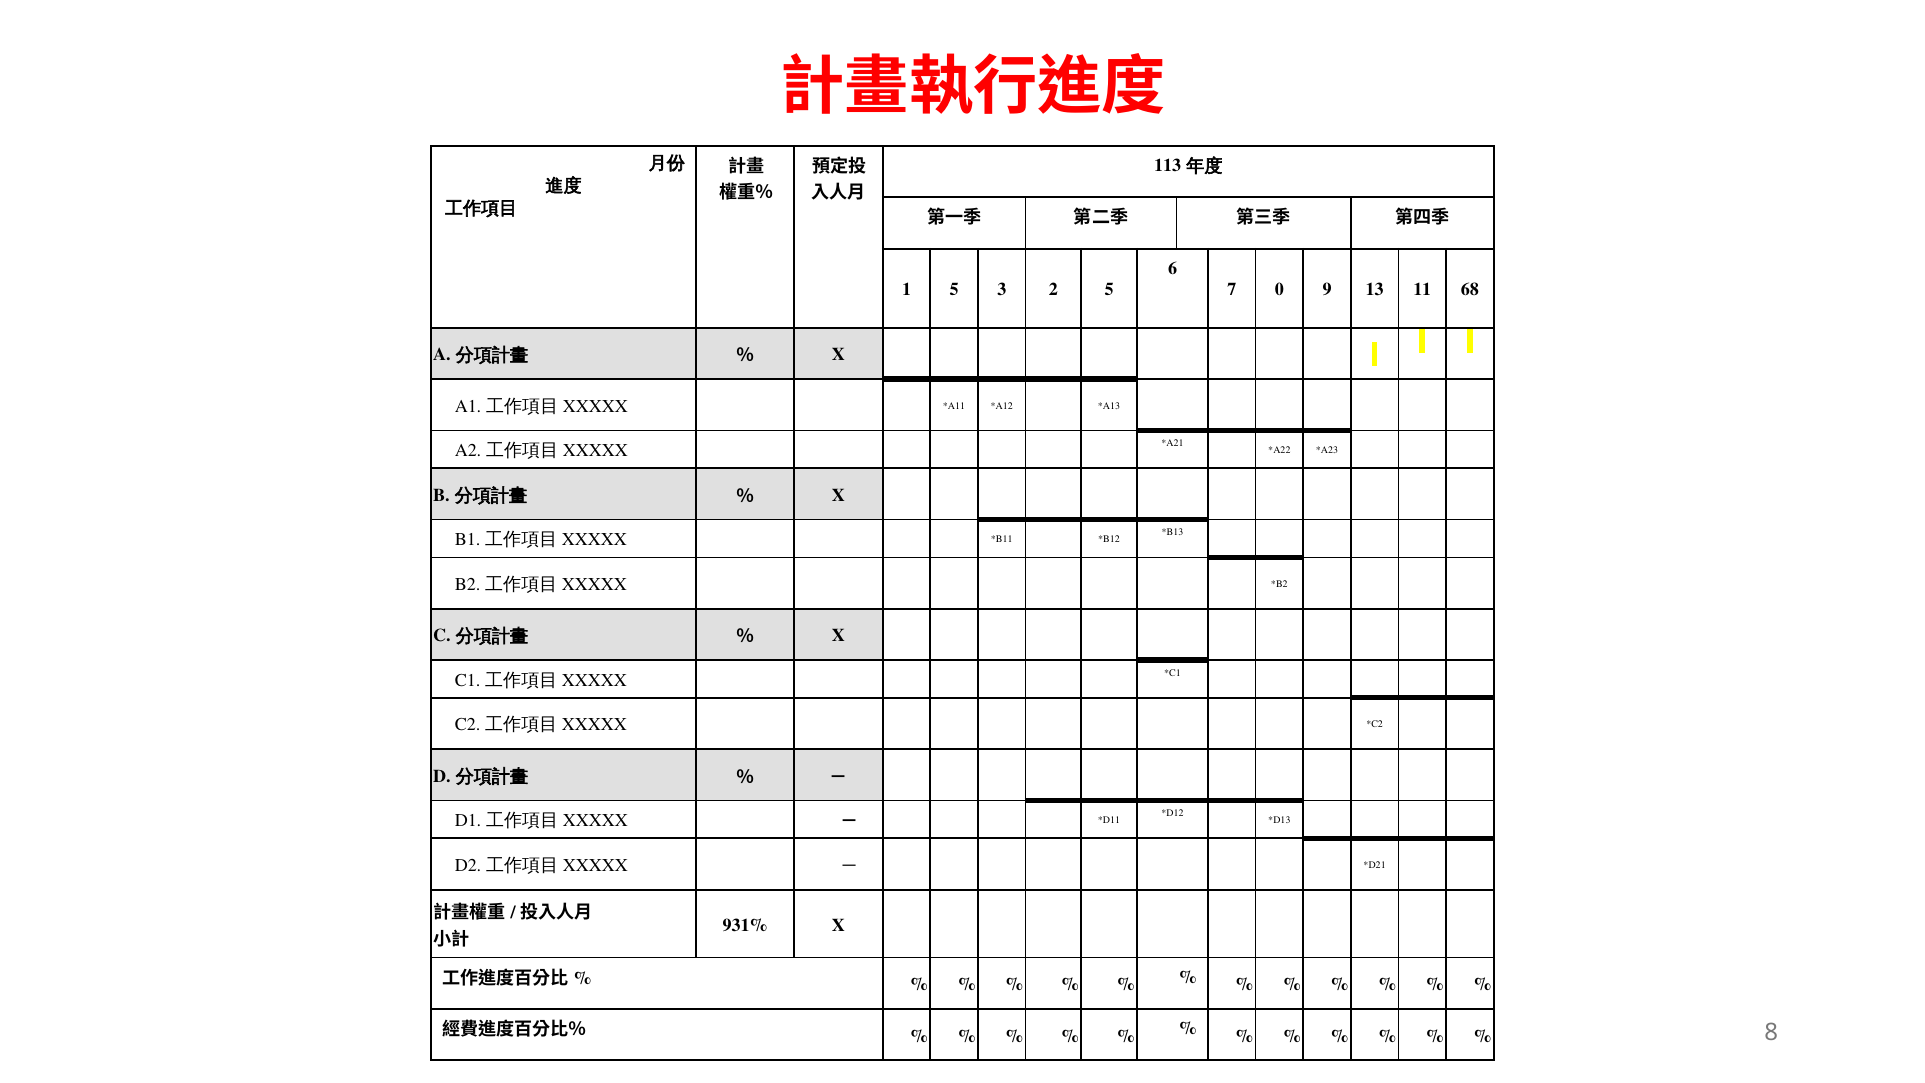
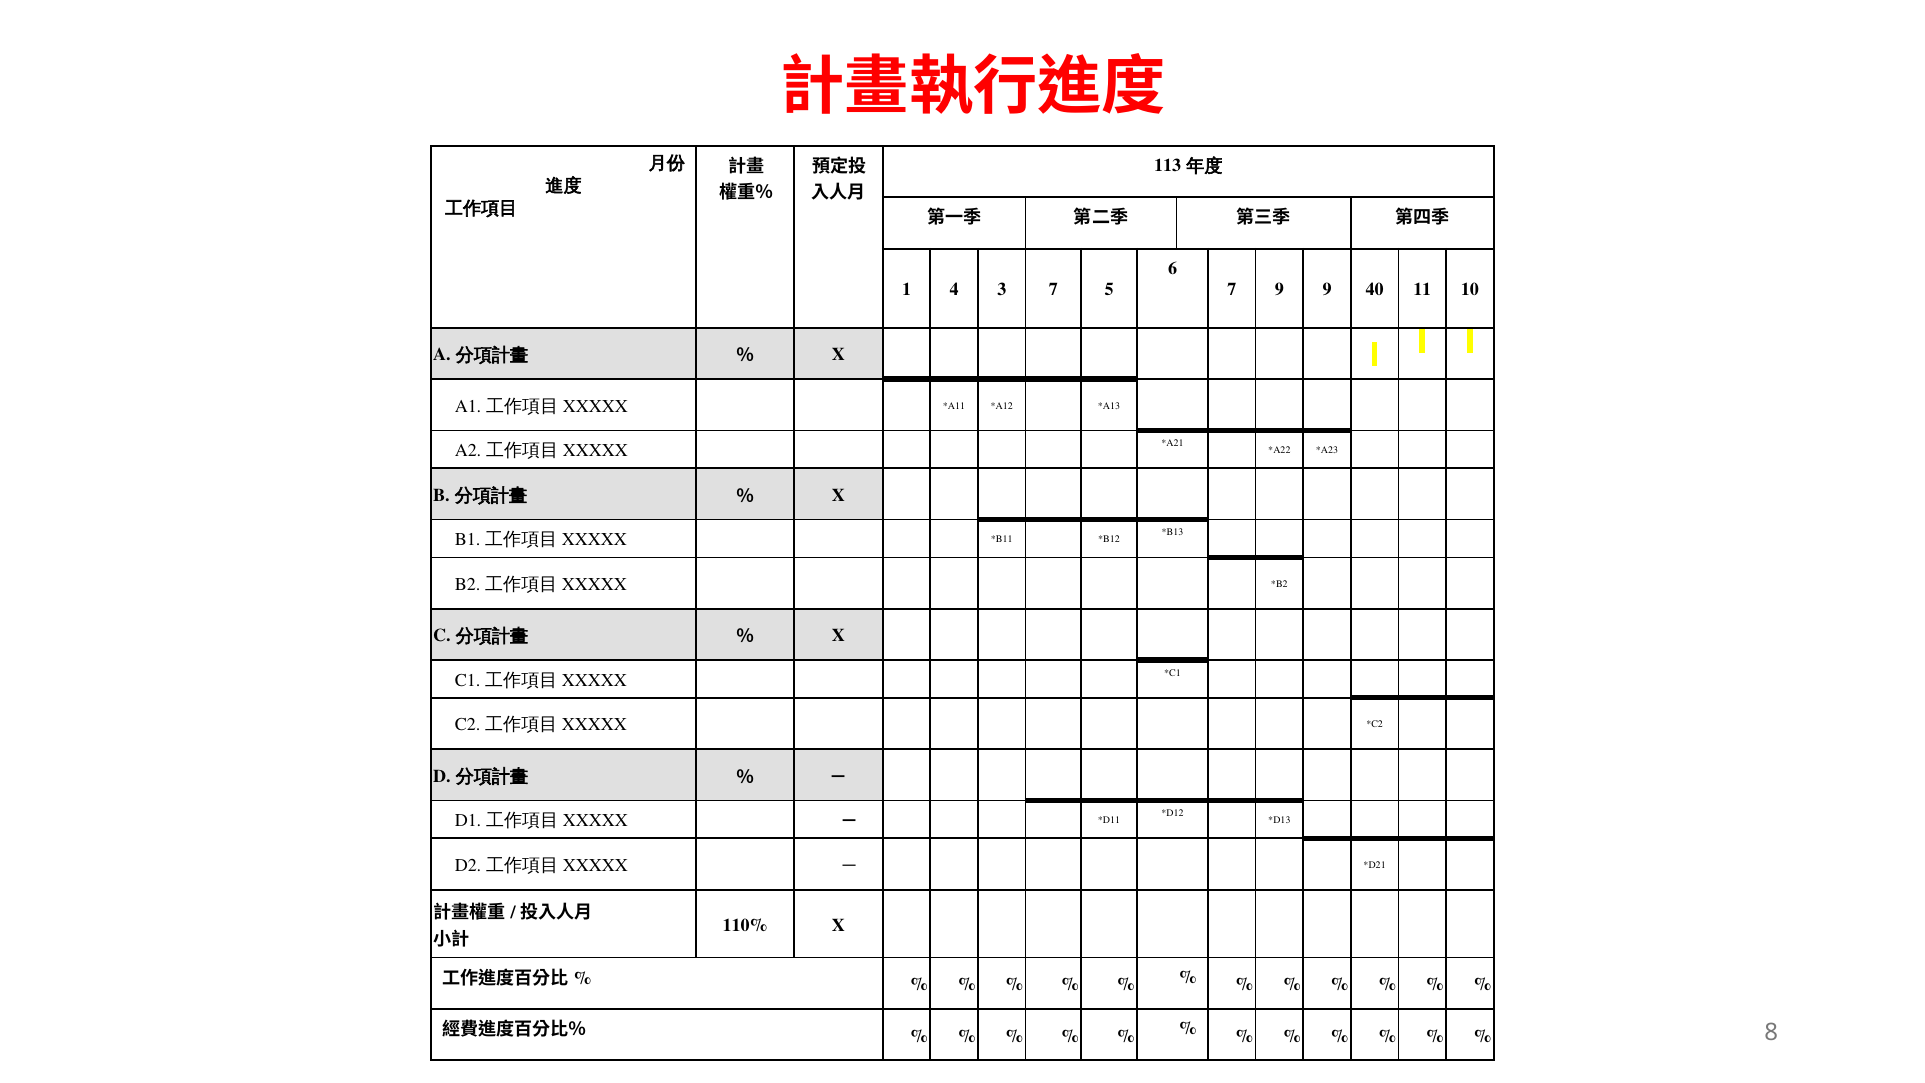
1 5: 5 -> 4
3 2: 2 -> 7
7 0: 0 -> 9
13: 13 -> 40
68: 68 -> 10
931%: 931% -> 110%
